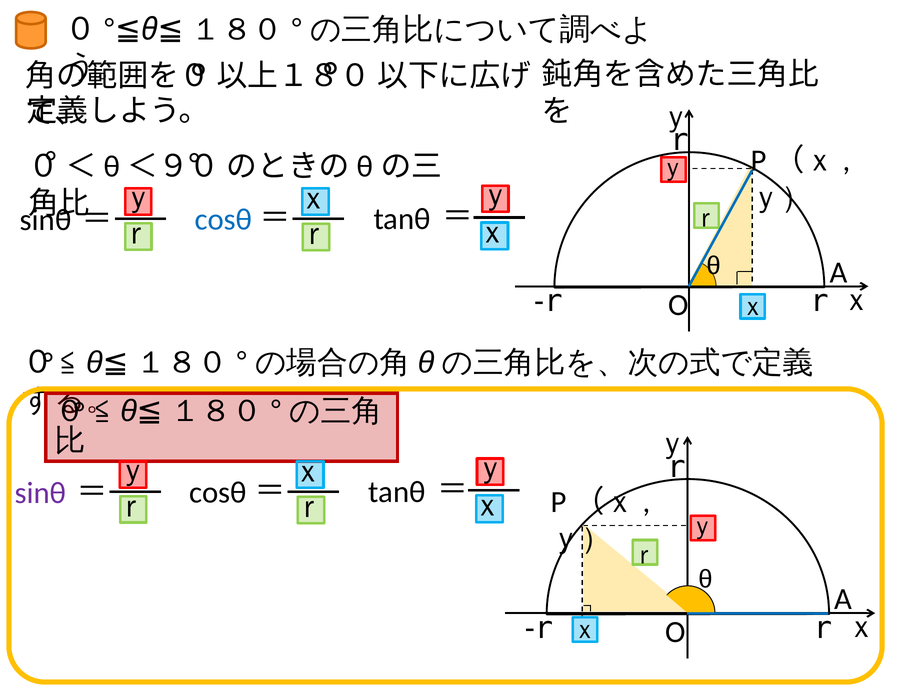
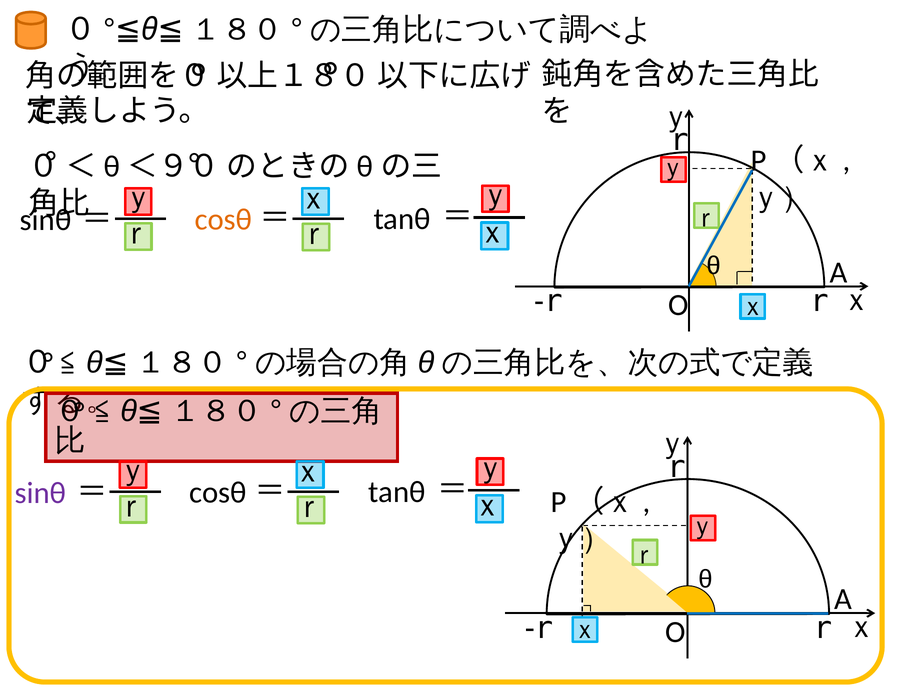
cosθ at (223, 220) colour: blue -> orange
